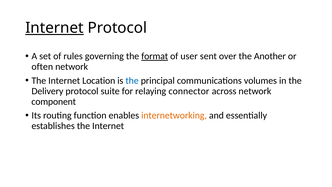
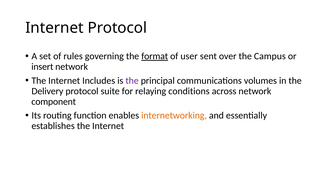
Internet at (54, 28) underline: present -> none
Another: Another -> Campus
often: often -> insert
Location: Location -> Includes
the at (132, 81) colour: blue -> purple
connector: connector -> conditions
